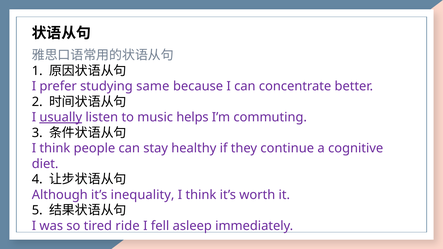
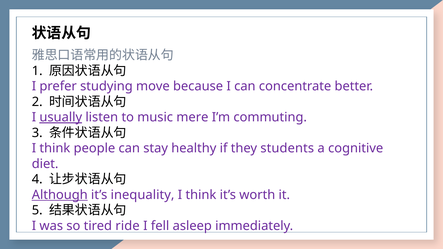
same: same -> move
helps: helps -> mere
continue: continue -> students
Although underline: none -> present
